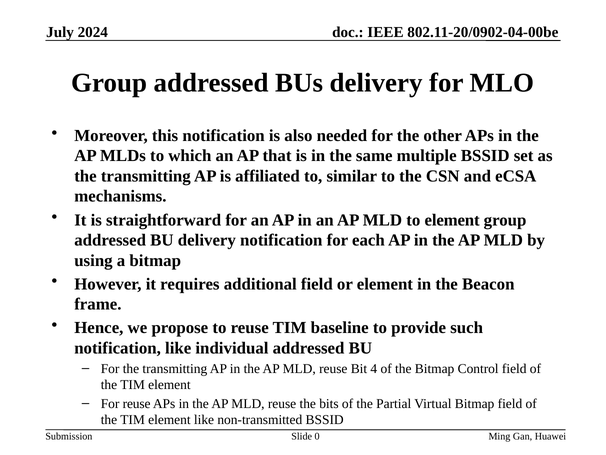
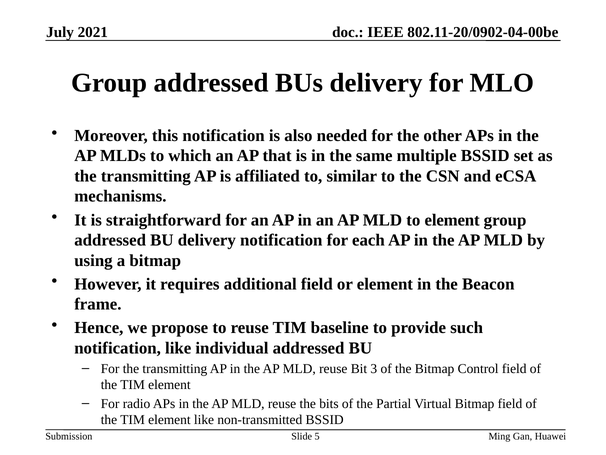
2024: 2024 -> 2021
4: 4 -> 3
For reuse: reuse -> radio
0: 0 -> 5
